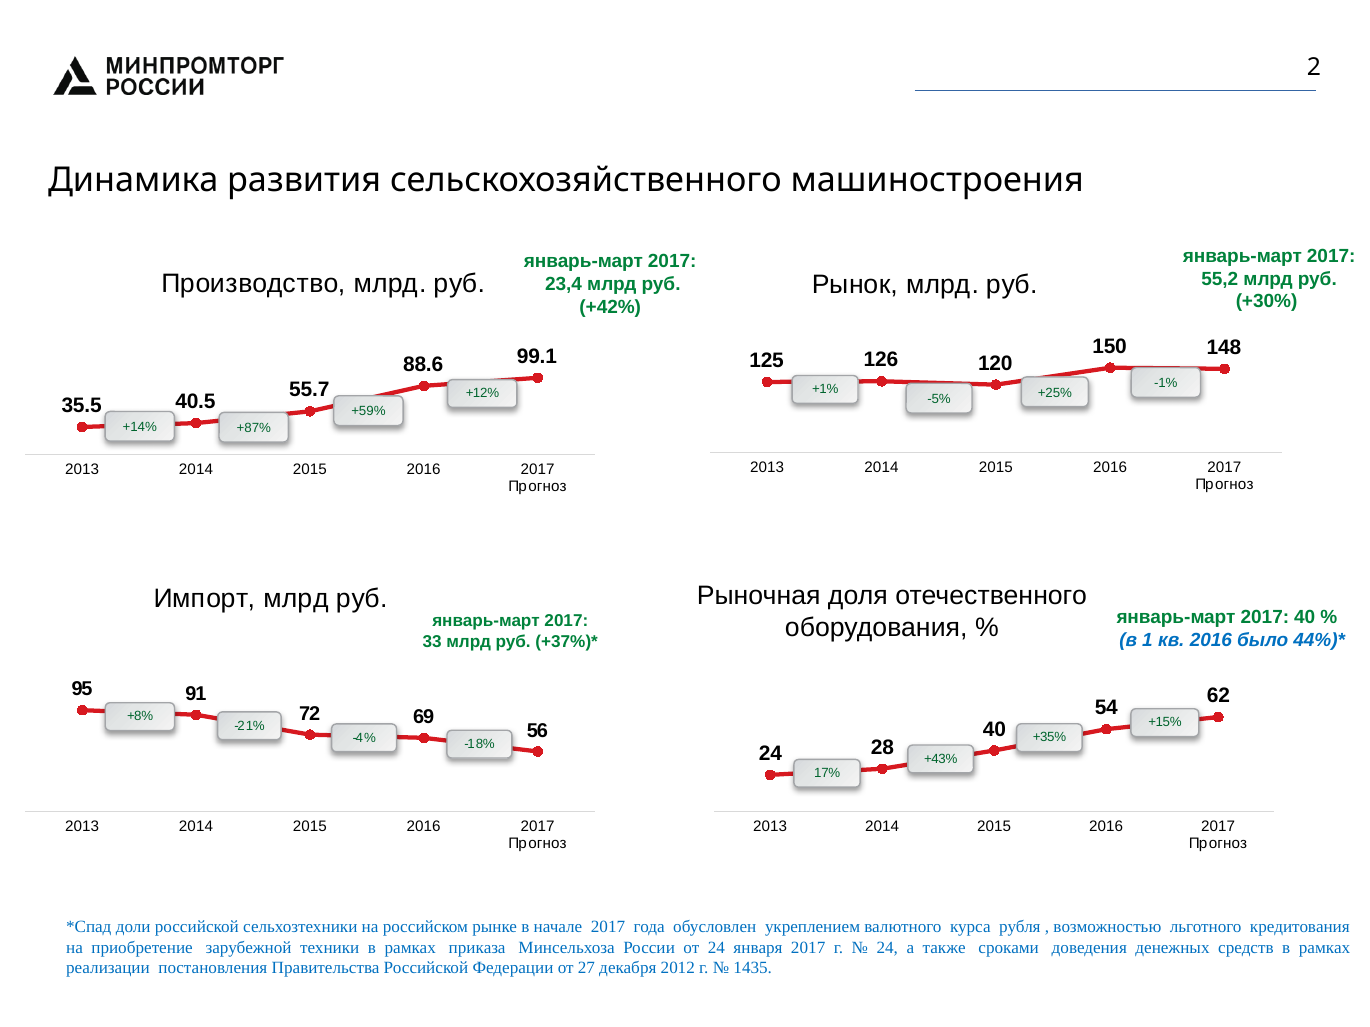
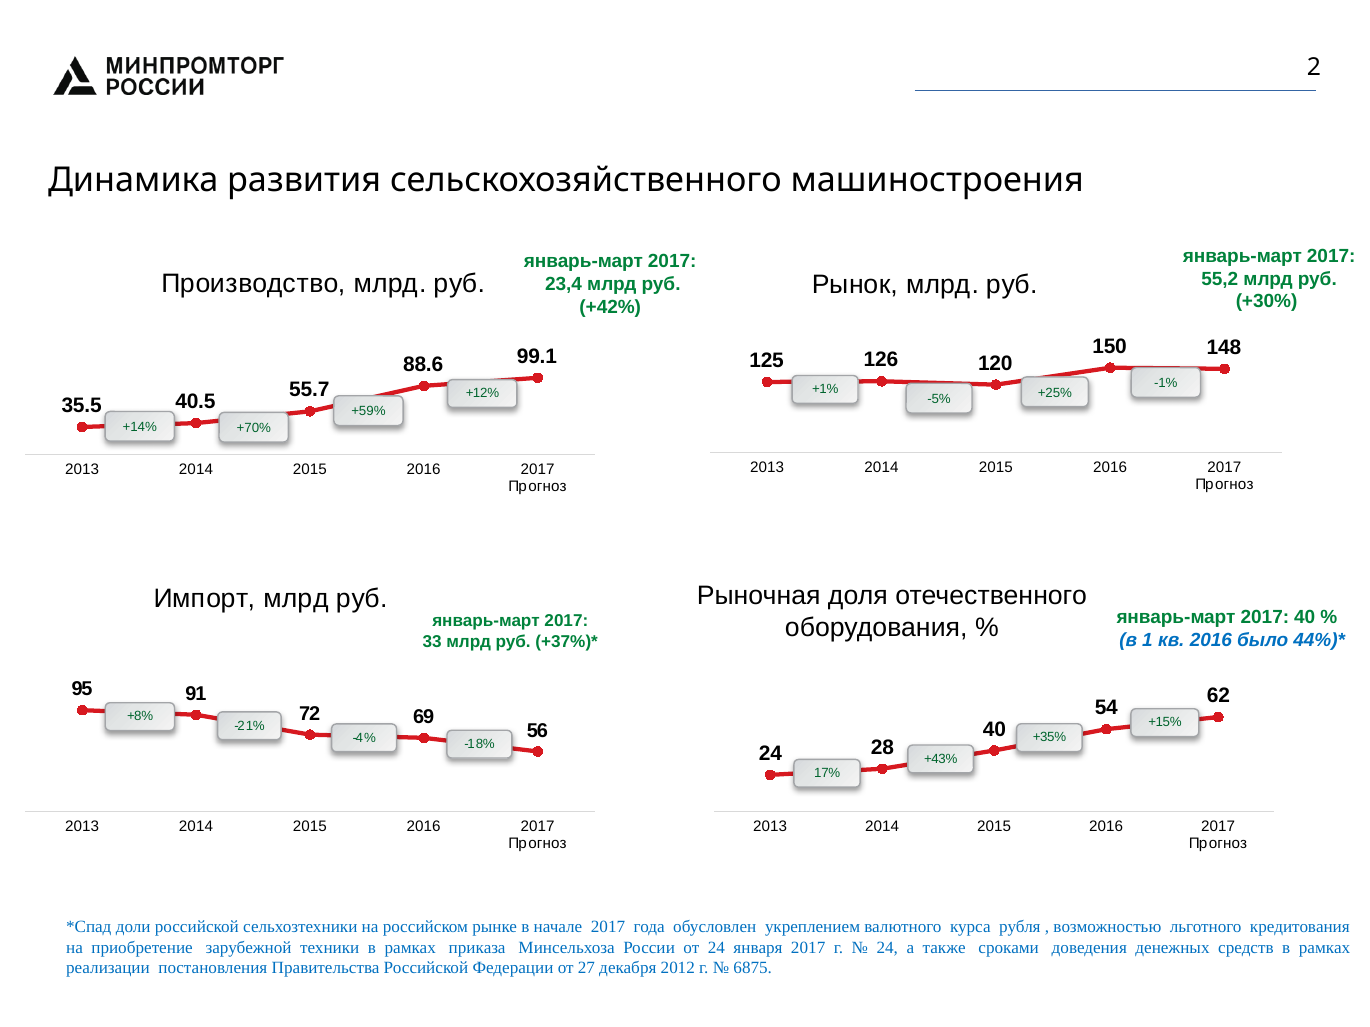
+87%: +87% -> +70%
1435: 1435 -> 6875
